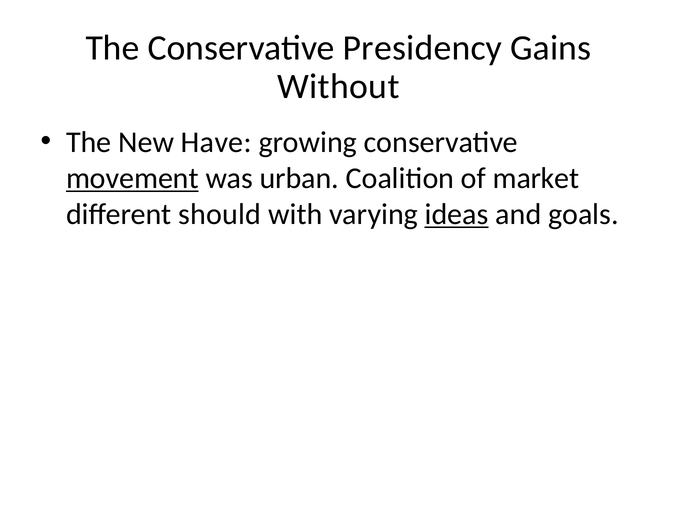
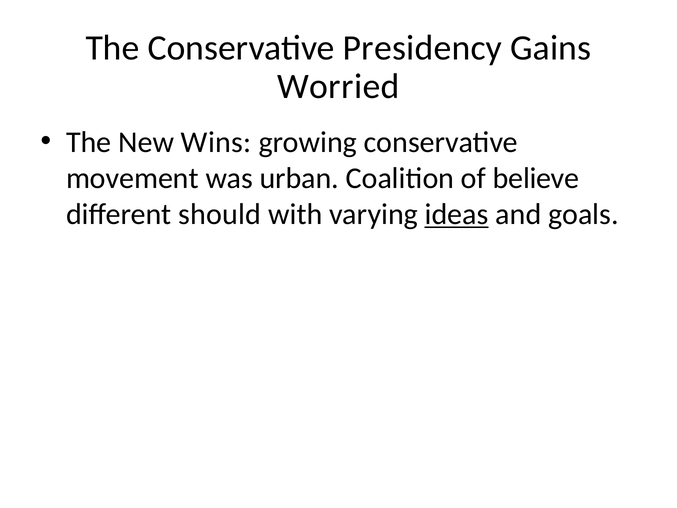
Without: Without -> Worried
Have: Have -> Wins
movement underline: present -> none
market: market -> believe
